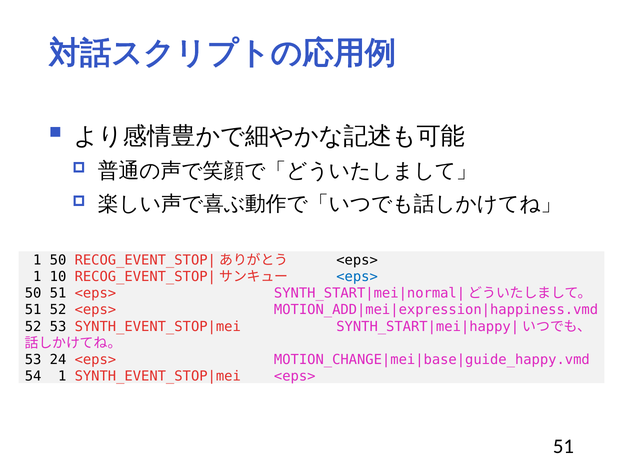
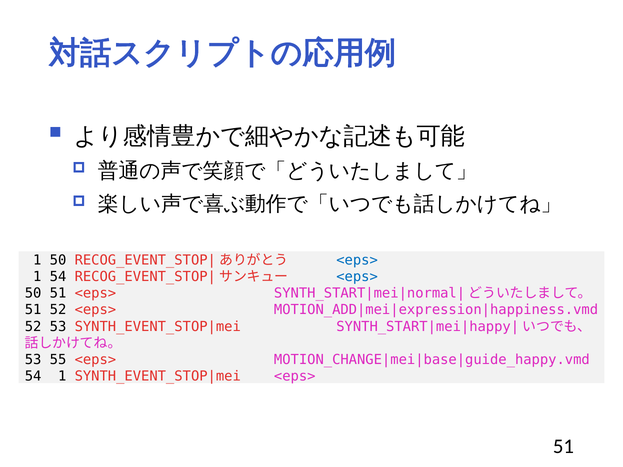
<eps> at (357, 260) colour: black -> blue
1 10: 10 -> 54
24: 24 -> 55
